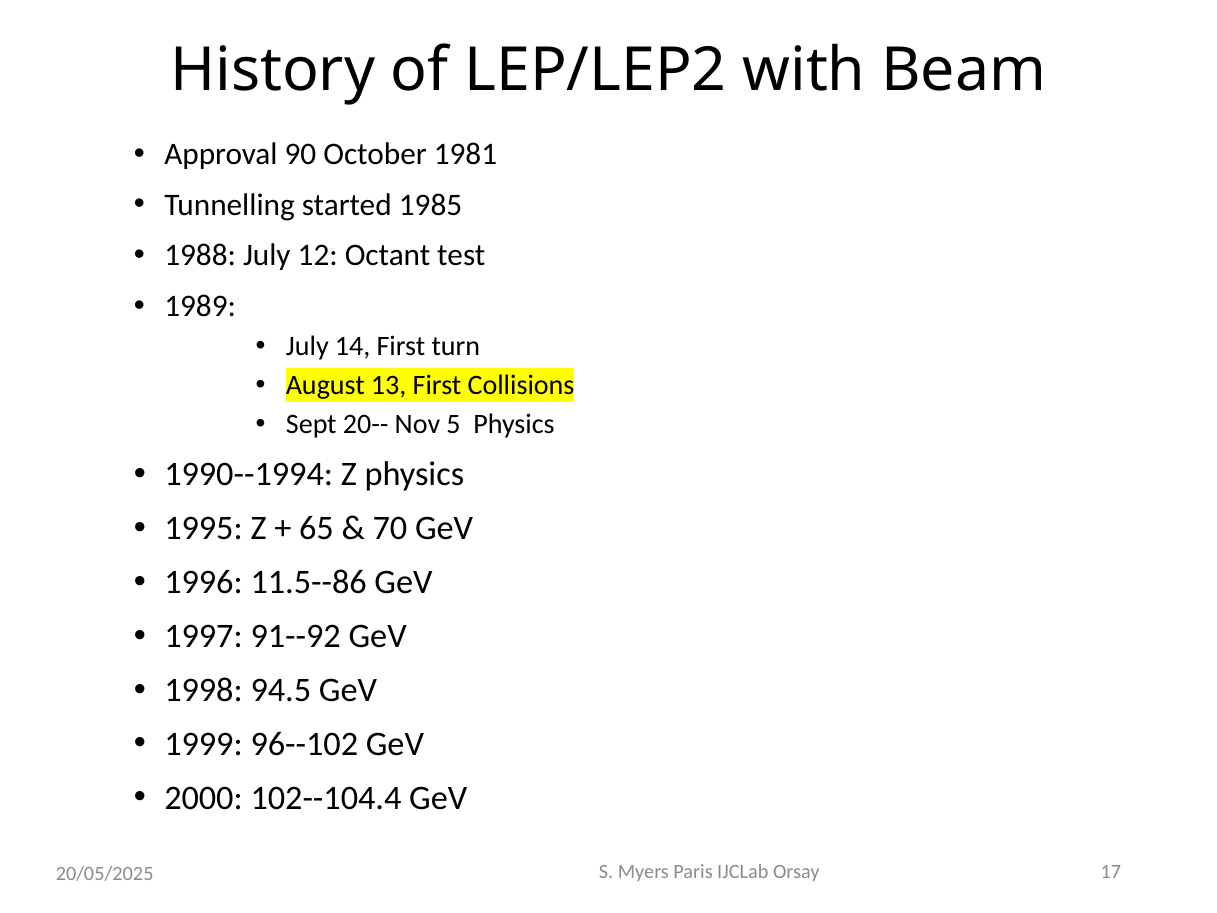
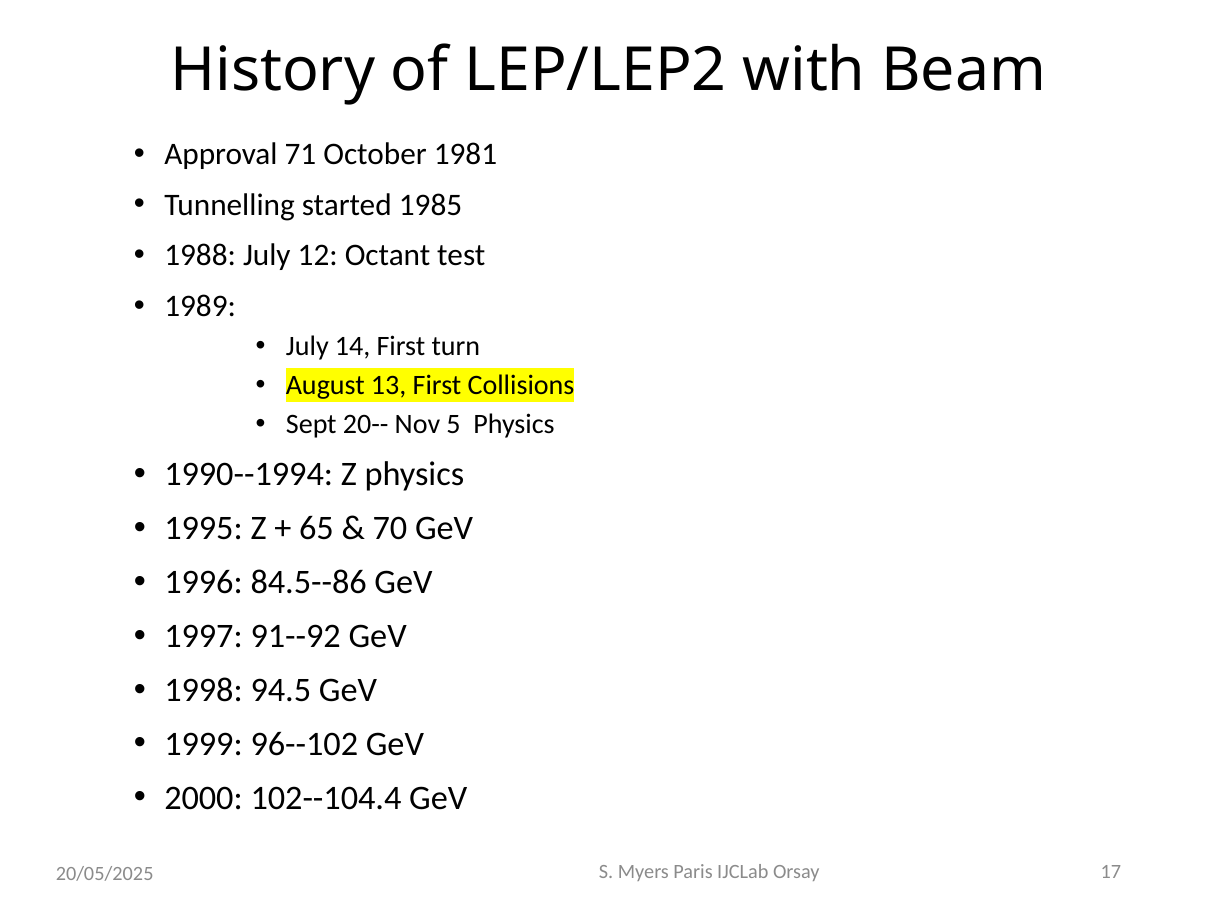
90: 90 -> 71
11.5--86: 11.5--86 -> 84.5--86
